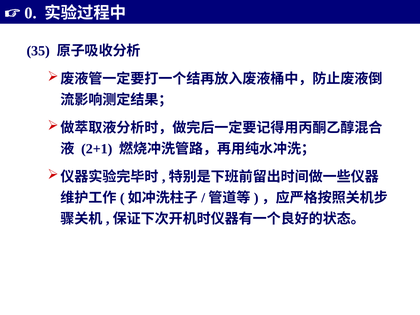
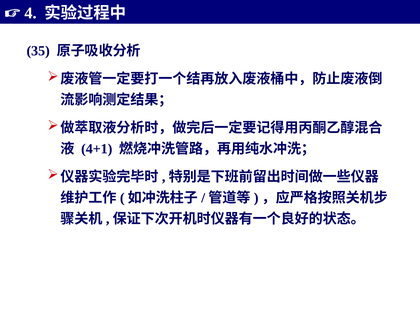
0: 0 -> 4
2+1: 2+1 -> 4+1
